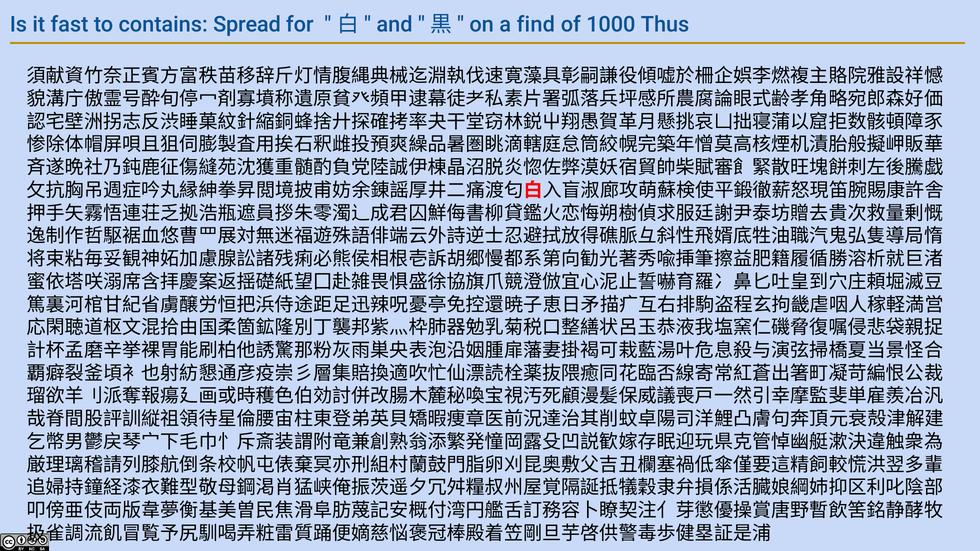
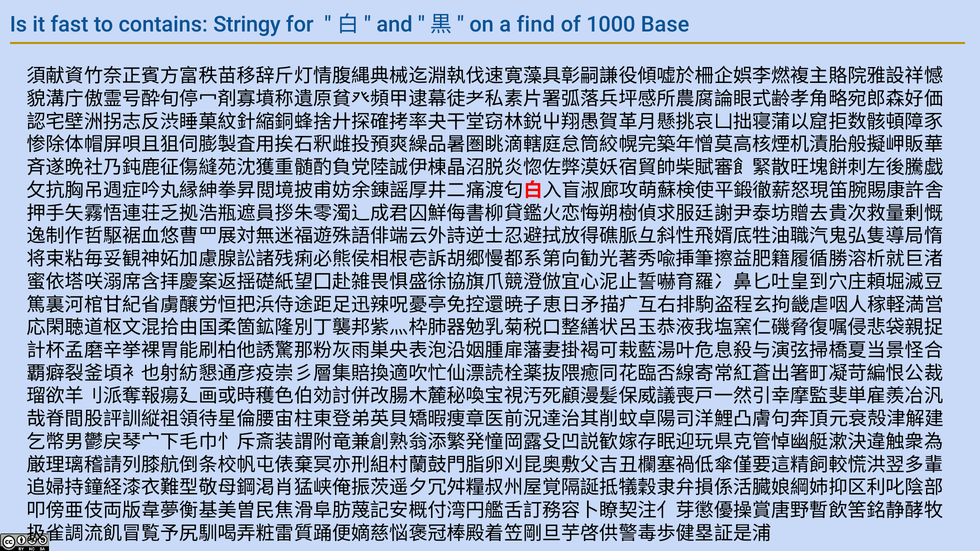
Spread: Spread -> Stringy
Thus: Thus -> Base
